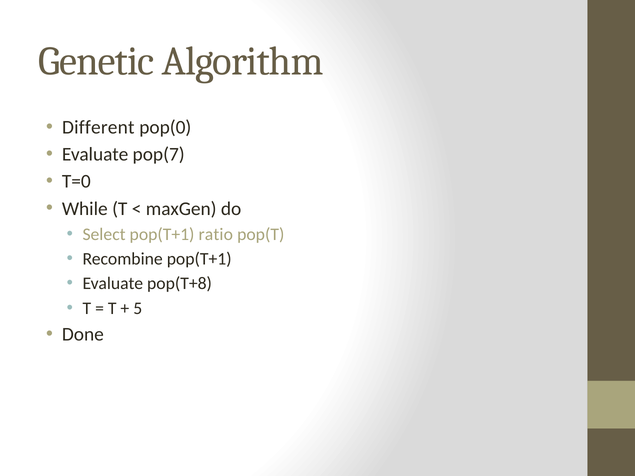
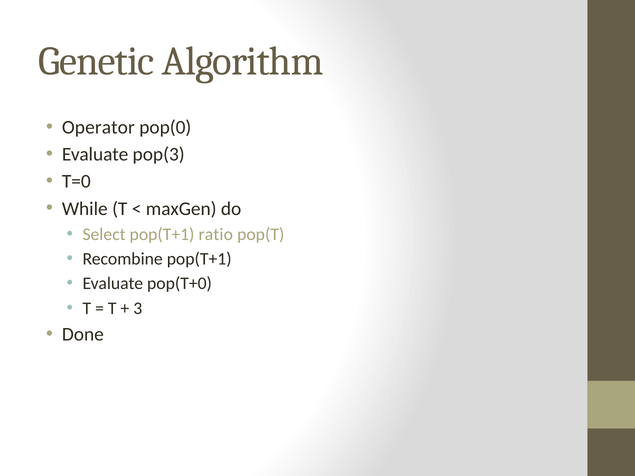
Different: Different -> Operator
pop(7: pop(7 -> pop(3
pop(T+8: pop(T+8 -> pop(T+0
5: 5 -> 3
